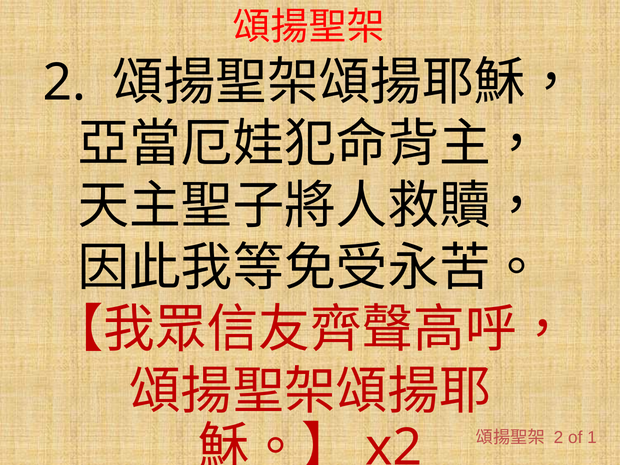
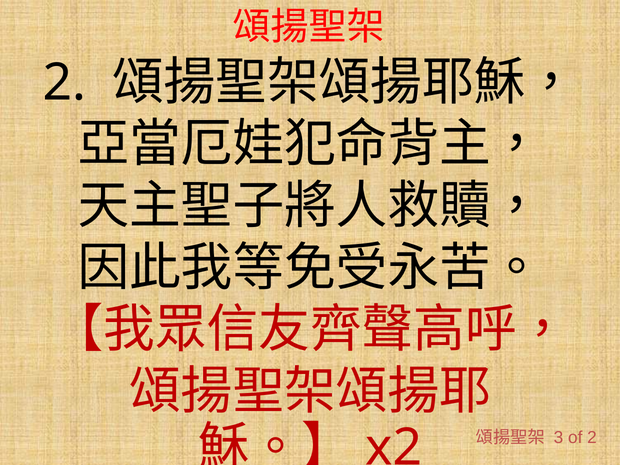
2 at (559, 438): 2 -> 3
of 1: 1 -> 2
